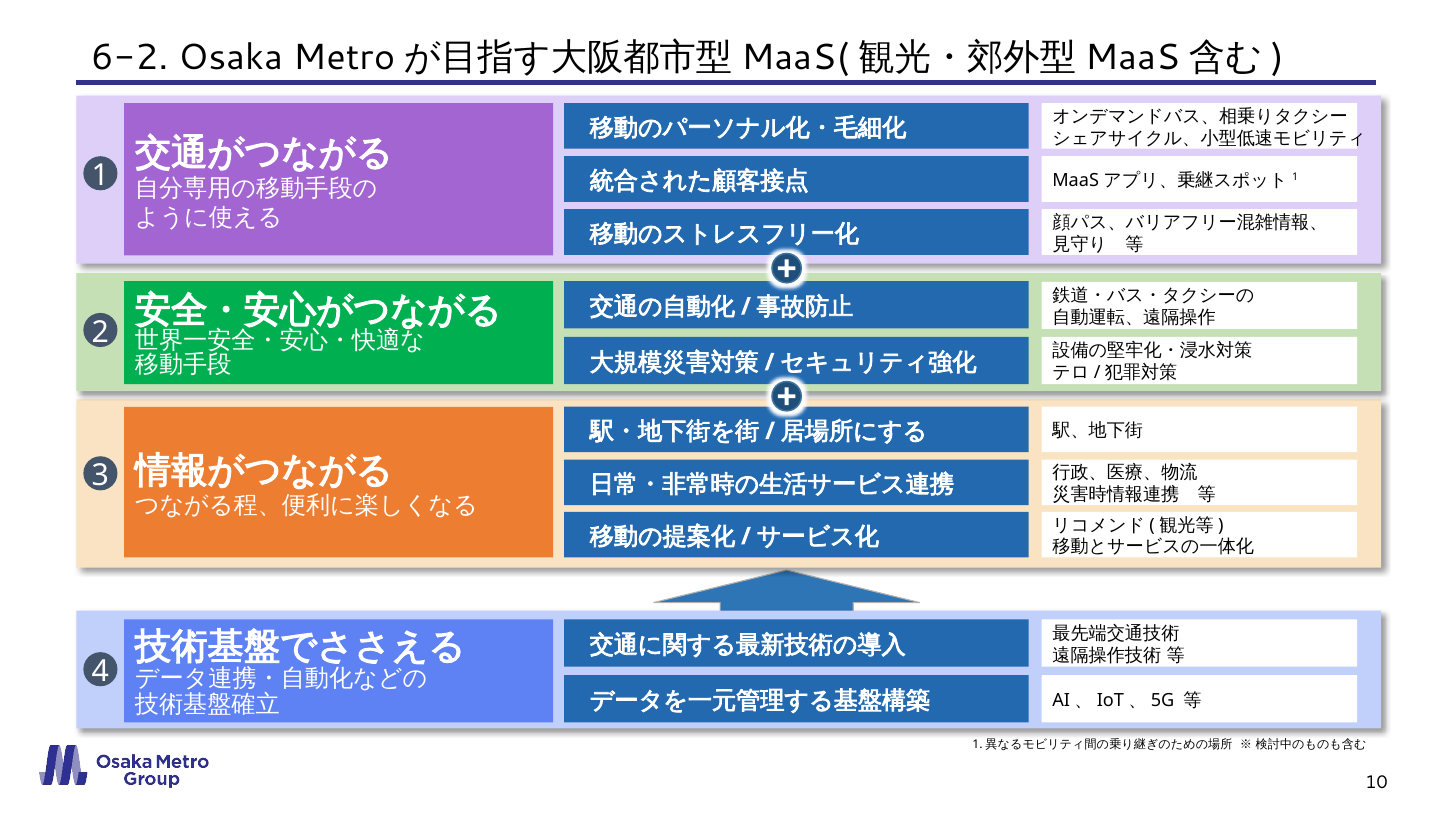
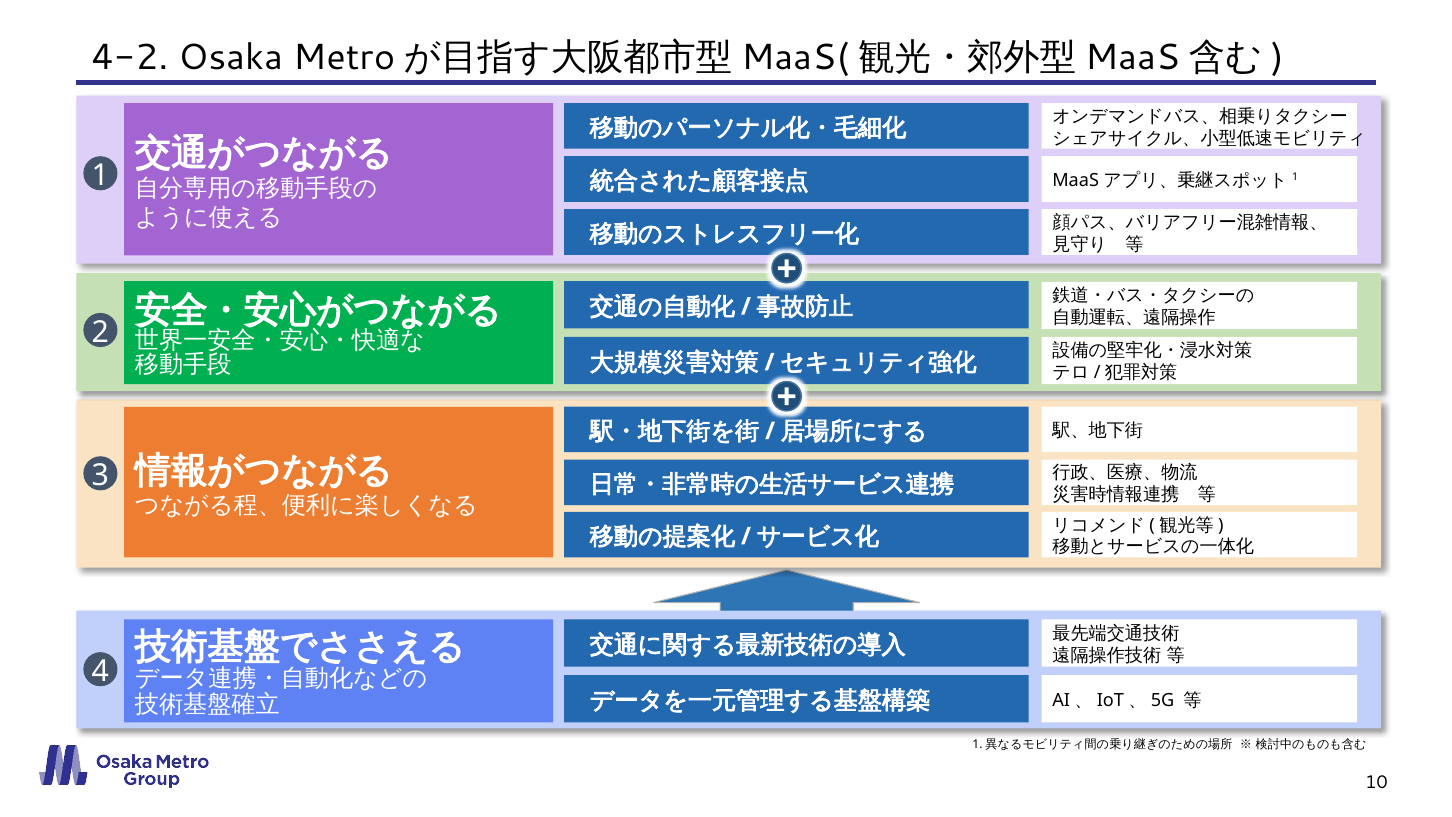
6-2: 6-2 -> 4-2
